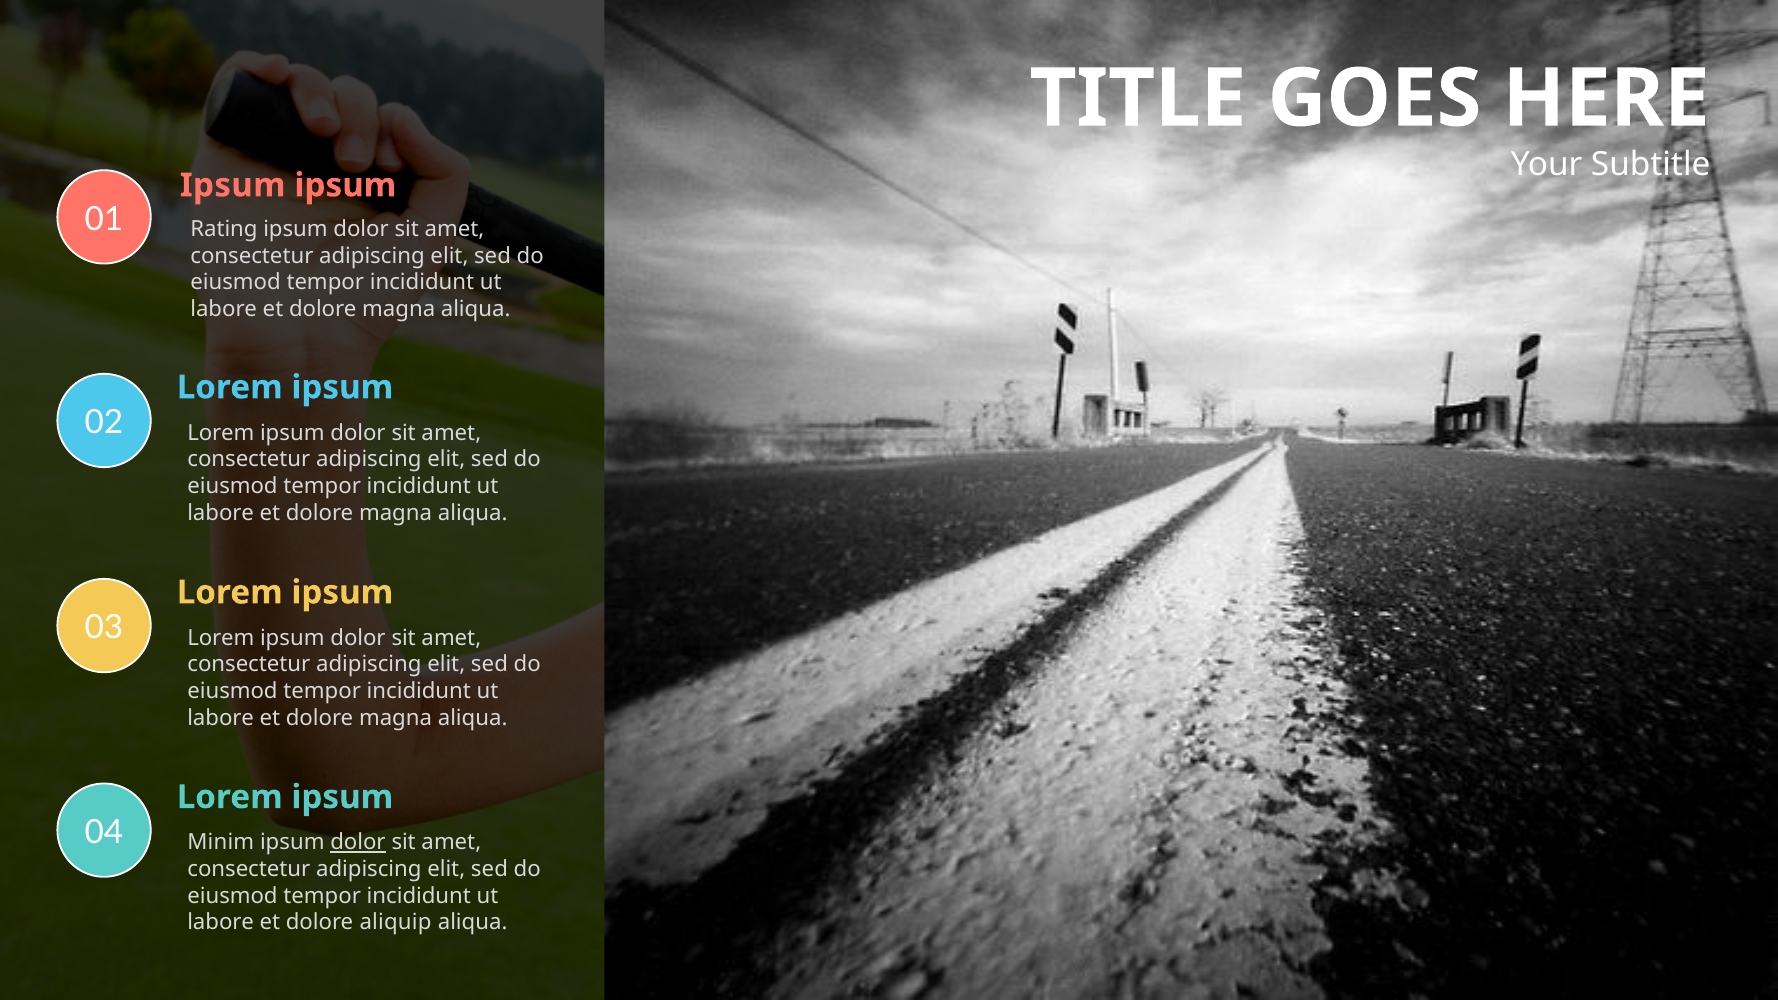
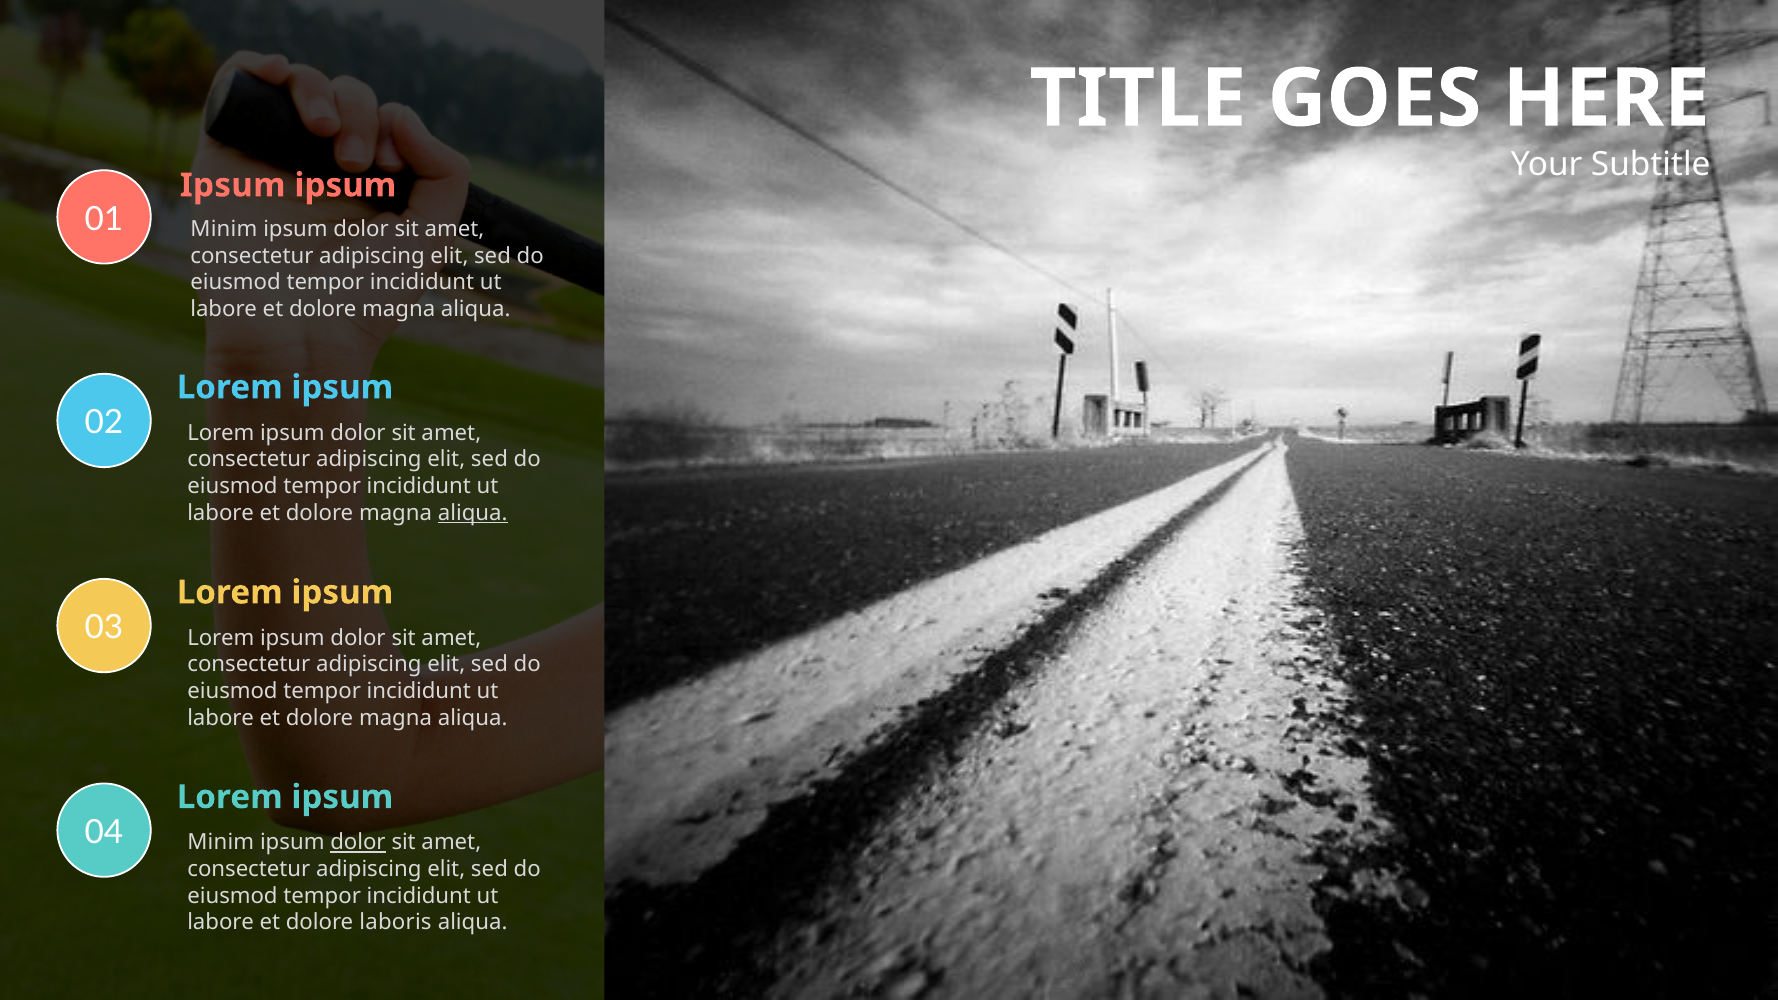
Rating at (224, 229): Rating -> Minim
aliqua at (473, 513) underline: none -> present
aliquip: aliquip -> laboris
